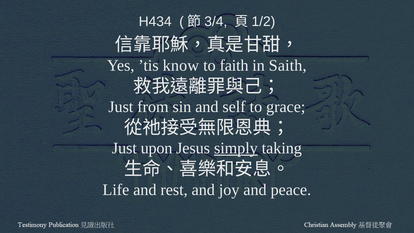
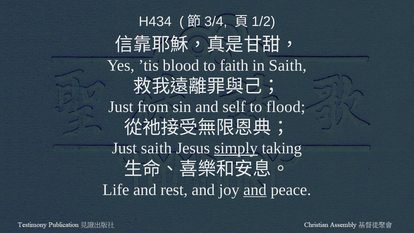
know: know -> blood
grace: grace -> flood
Just upon: upon -> saith
and at (255, 190) underline: none -> present
